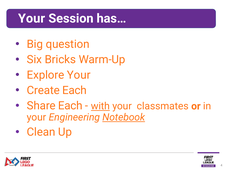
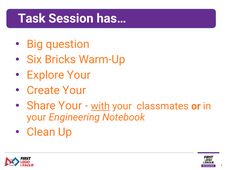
Your at (32, 18): Your -> Task
Create Each: Each -> Your
Share Each: Each -> Your
Notebook underline: present -> none
